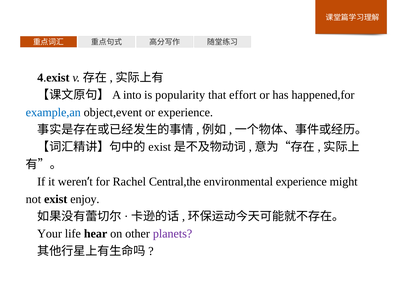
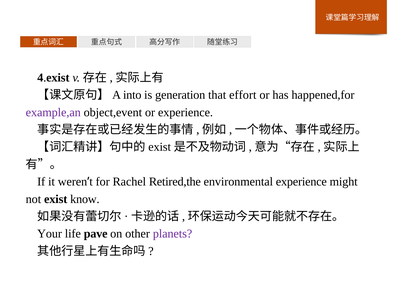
popularity: popularity -> generation
example,an colour: blue -> purple
Central,the: Central,the -> Retired,the
enjoy: enjoy -> know
hear: hear -> pave
